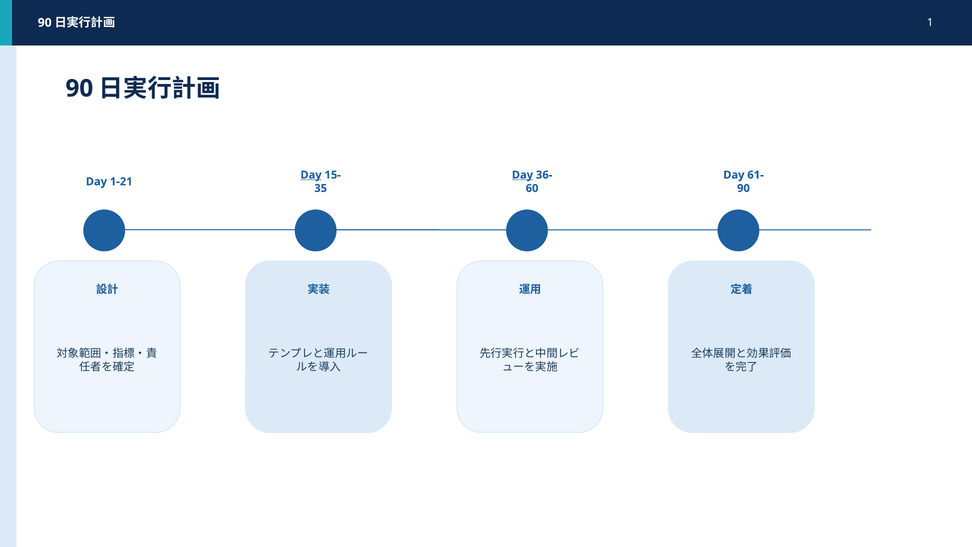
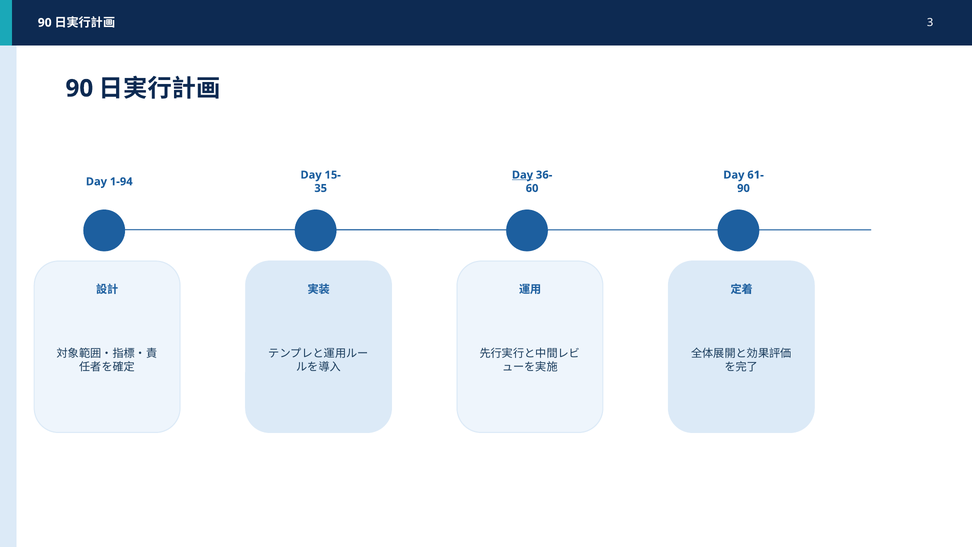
1: 1 -> 3
Day at (311, 175) underline: present -> none
1-21: 1-21 -> 1-94
